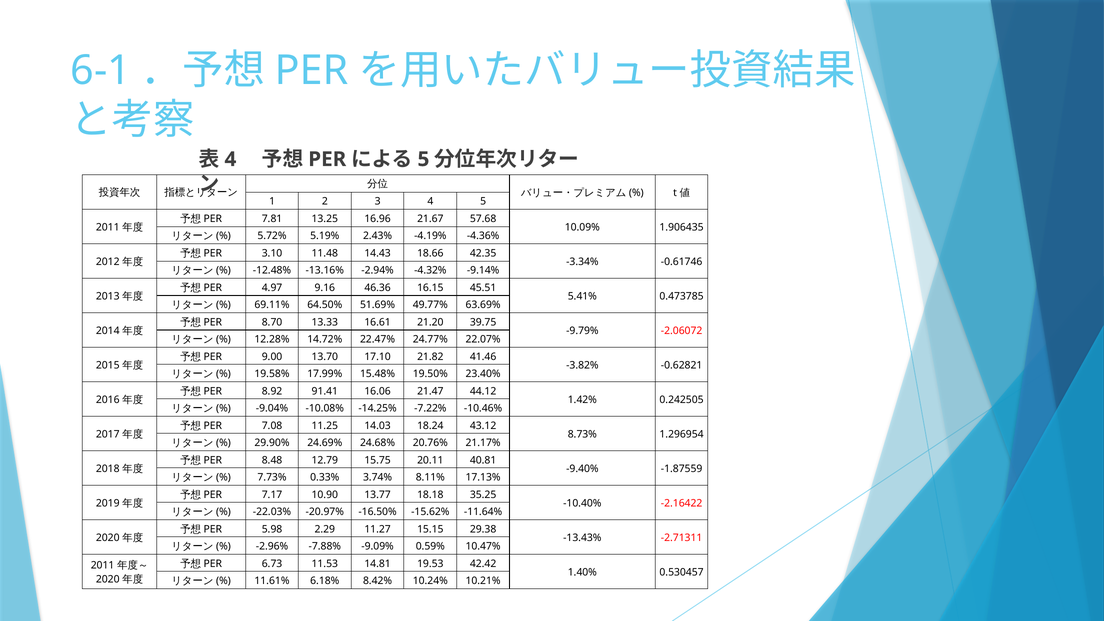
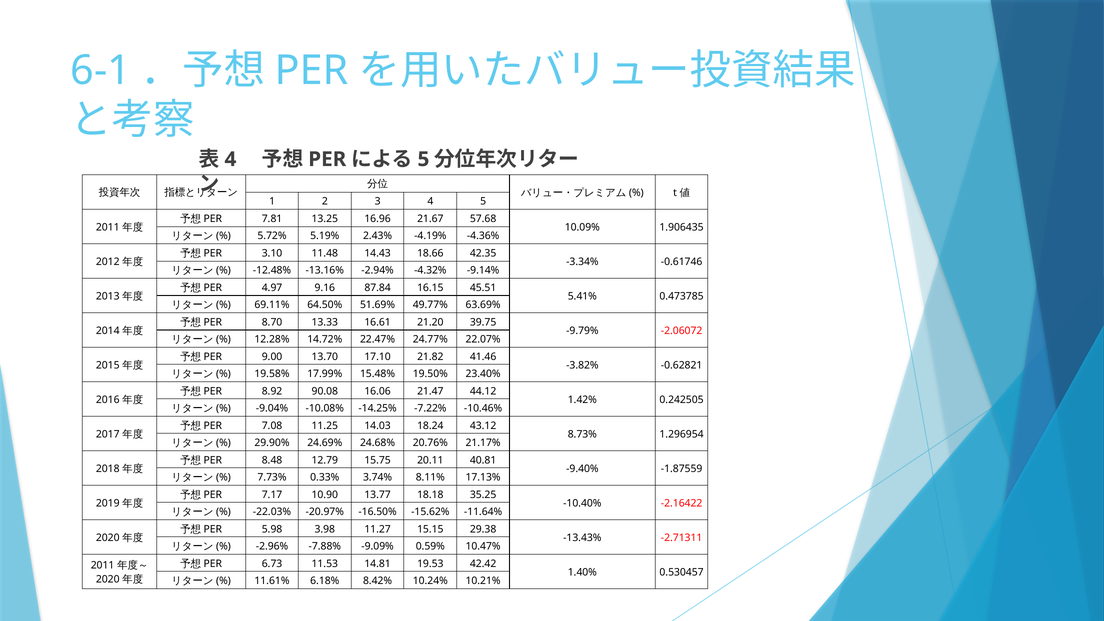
46.36: 46.36 -> 87.84
91.41: 91.41 -> 90.08
2.29: 2.29 -> 3.98
